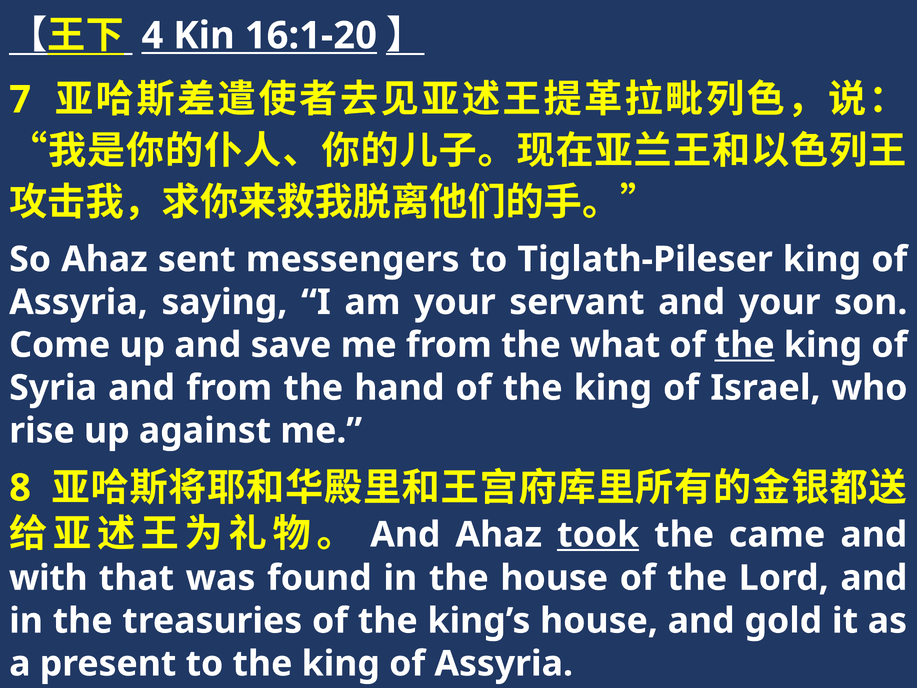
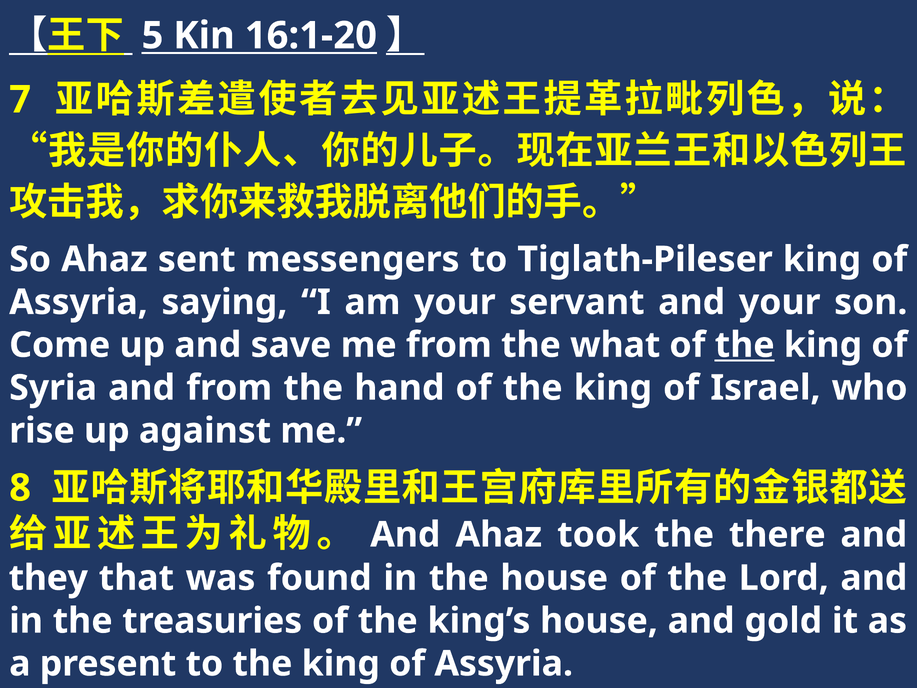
4: 4 -> 5
took underline: present -> none
came: came -> there
with: with -> they
